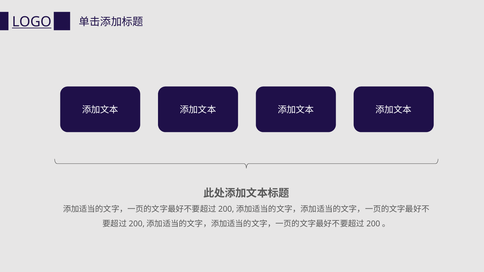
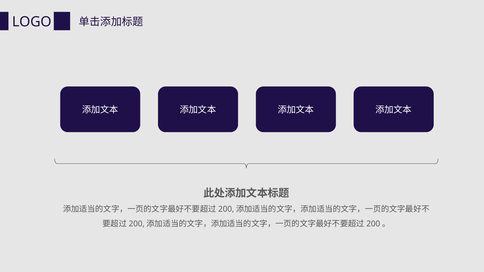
LOGO underline: present -> none
